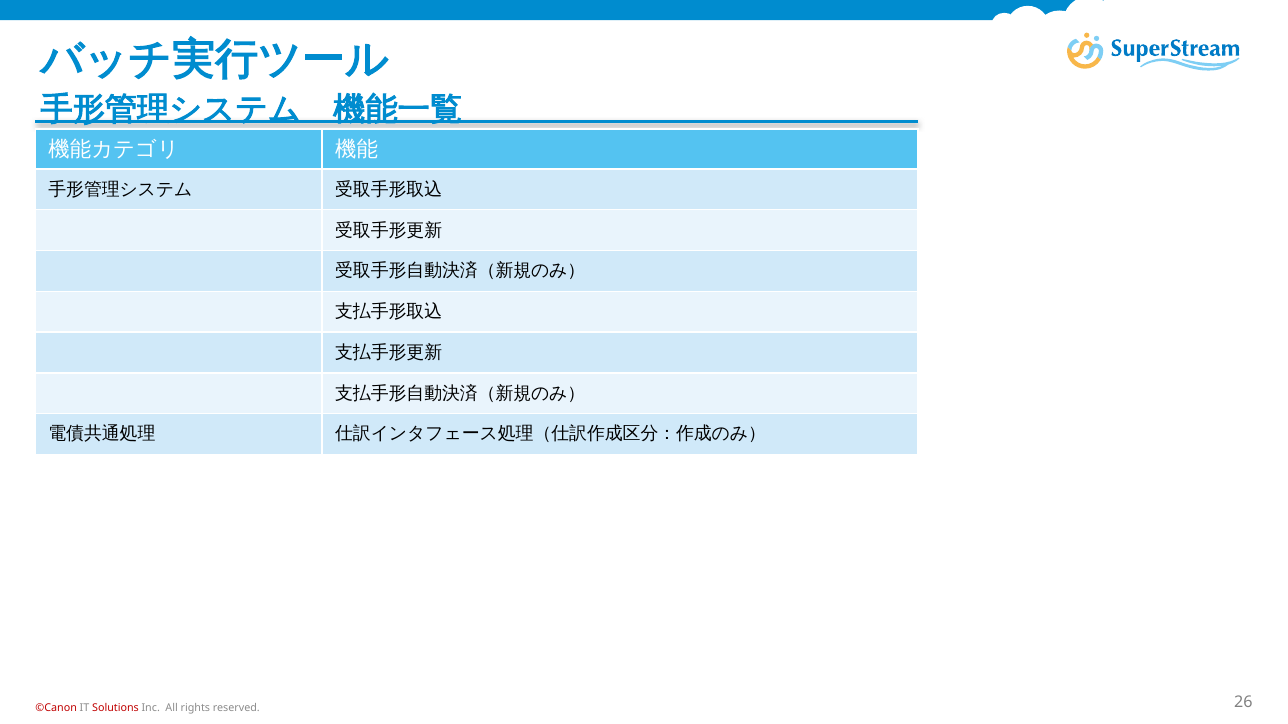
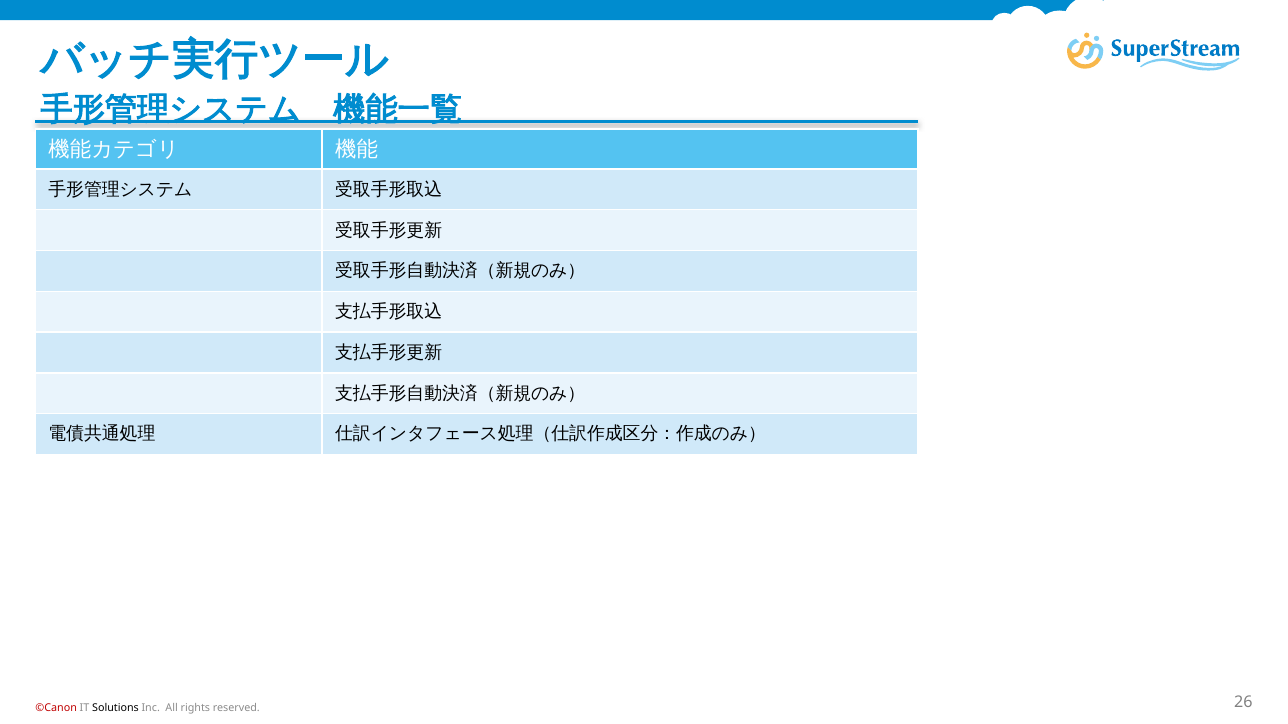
Solutions colour: red -> black
